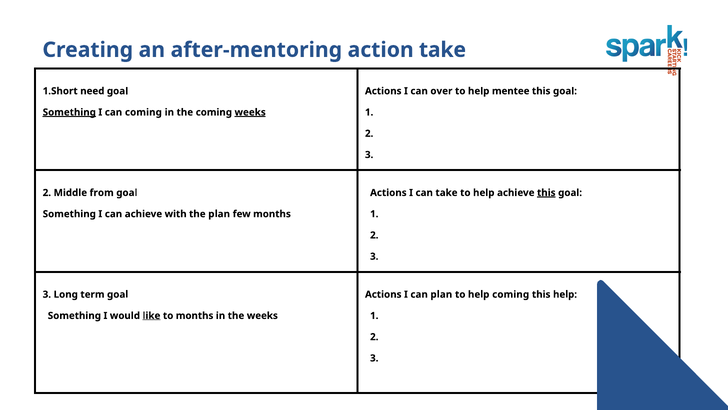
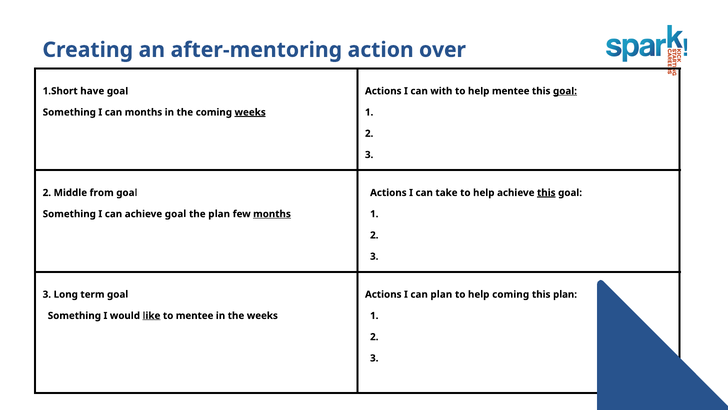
action take: take -> over
need: need -> have
over: over -> with
goal at (565, 91) underline: none -> present
Something at (69, 112) underline: present -> none
can coming: coming -> months
achieve with: with -> goal
months at (272, 214) underline: none -> present
this help: help -> plan
to months: months -> mentee
